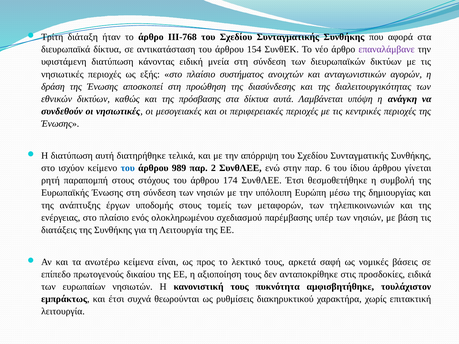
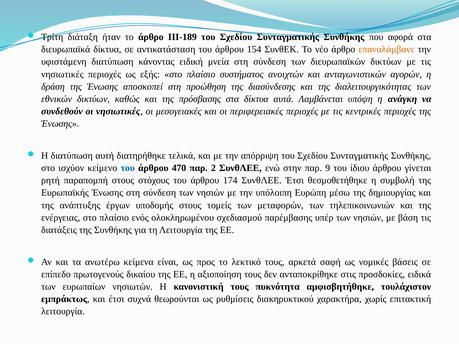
ΙΙΙ-768: ΙΙΙ-768 -> ΙΙΙ-189
επαναλάμβανε colour: purple -> orange
989: 989 -> 470
6: 6 -> 9
